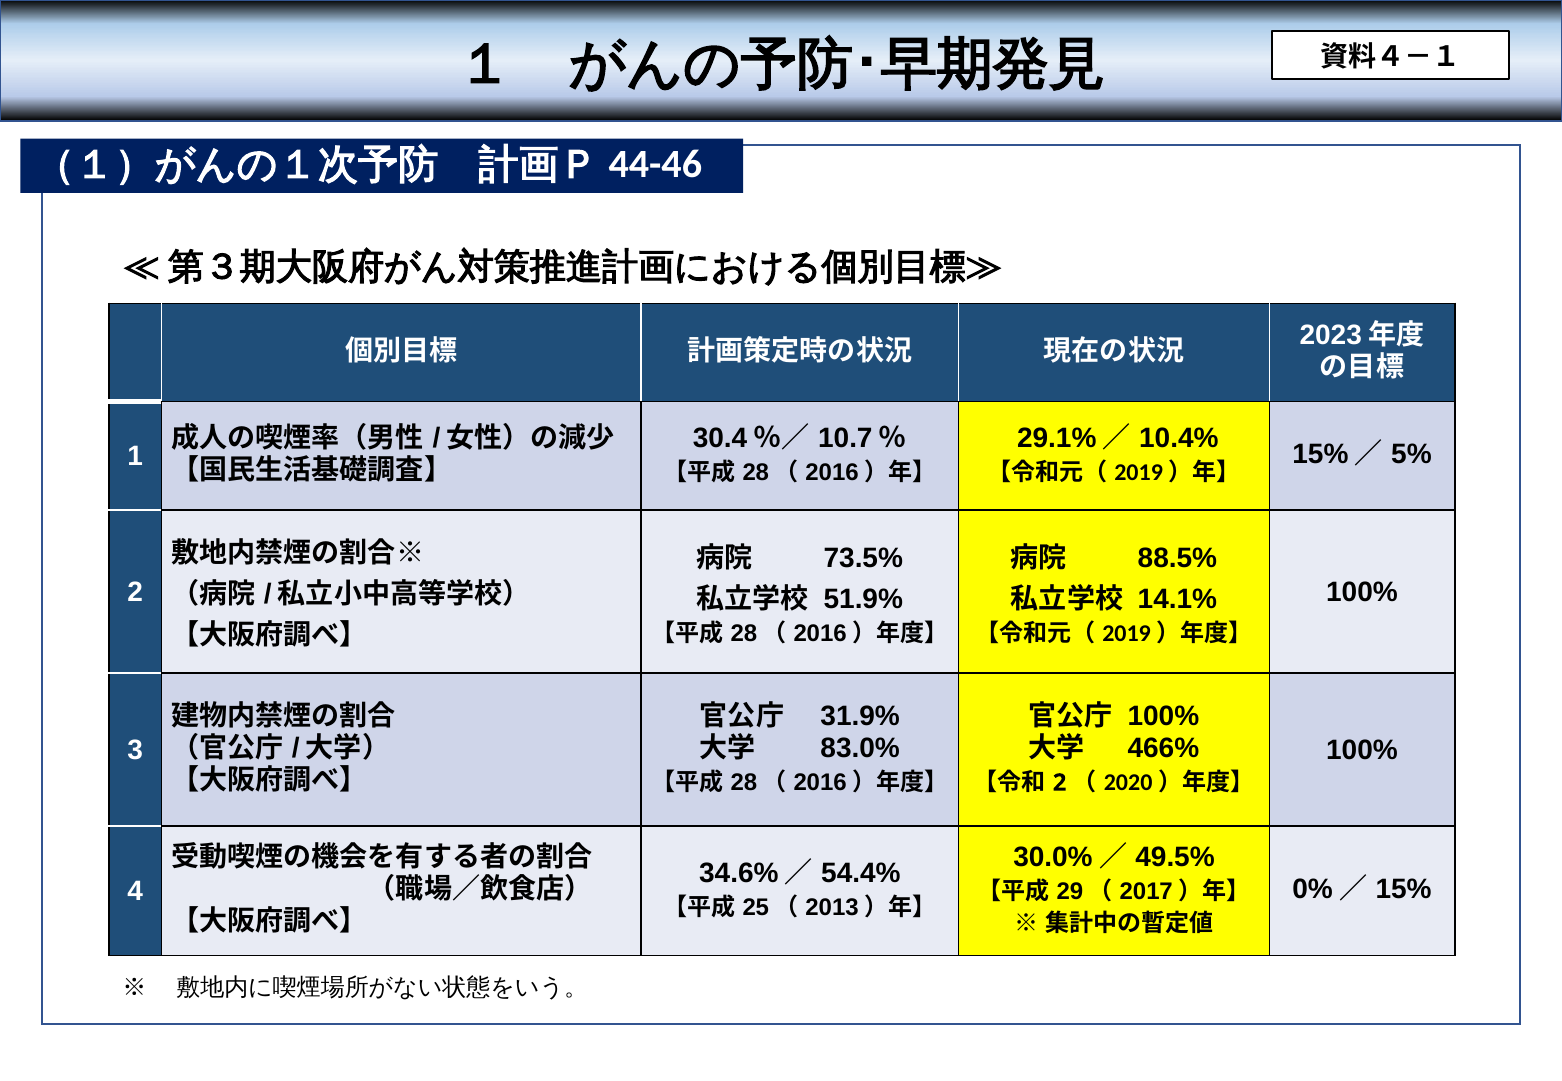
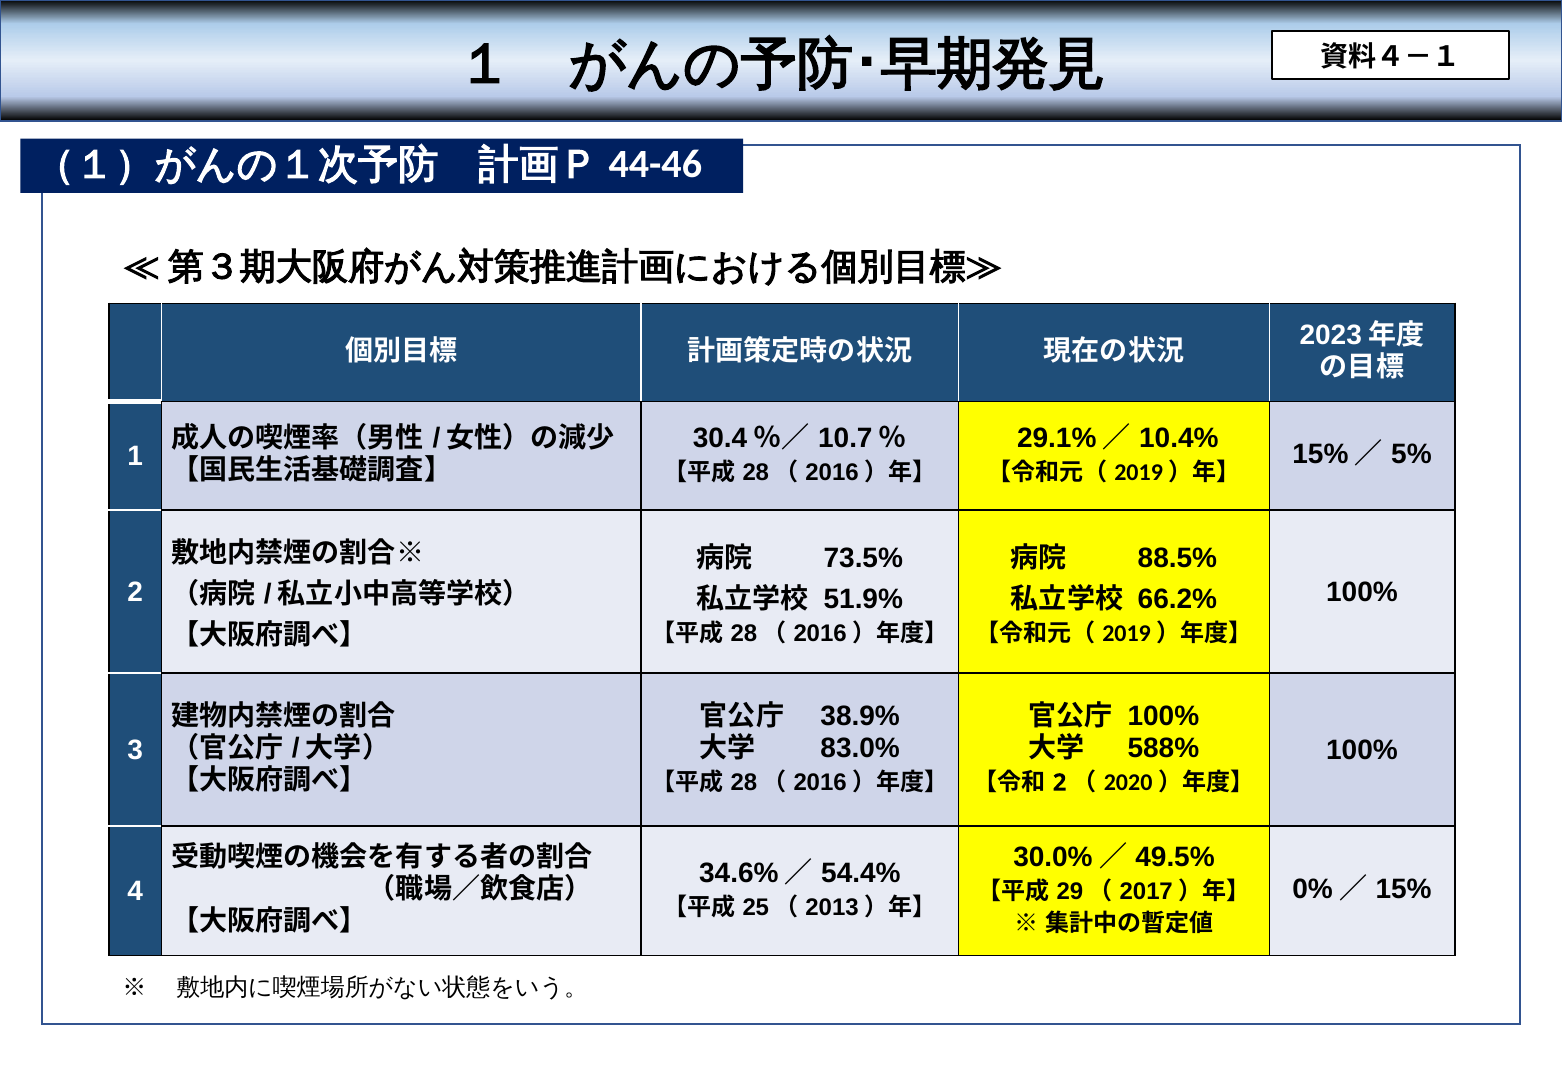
14.1%: 14.1% -> 66.2%
31.9%: 31.9% -> 38.9%
466%: 466% -> 588%
